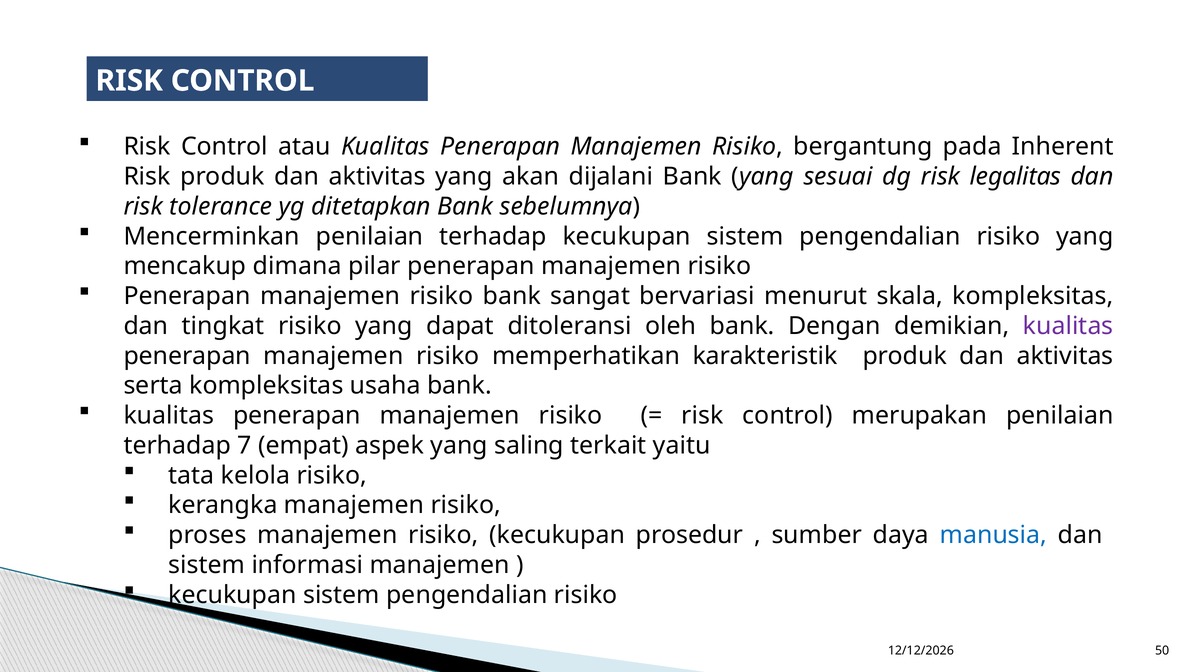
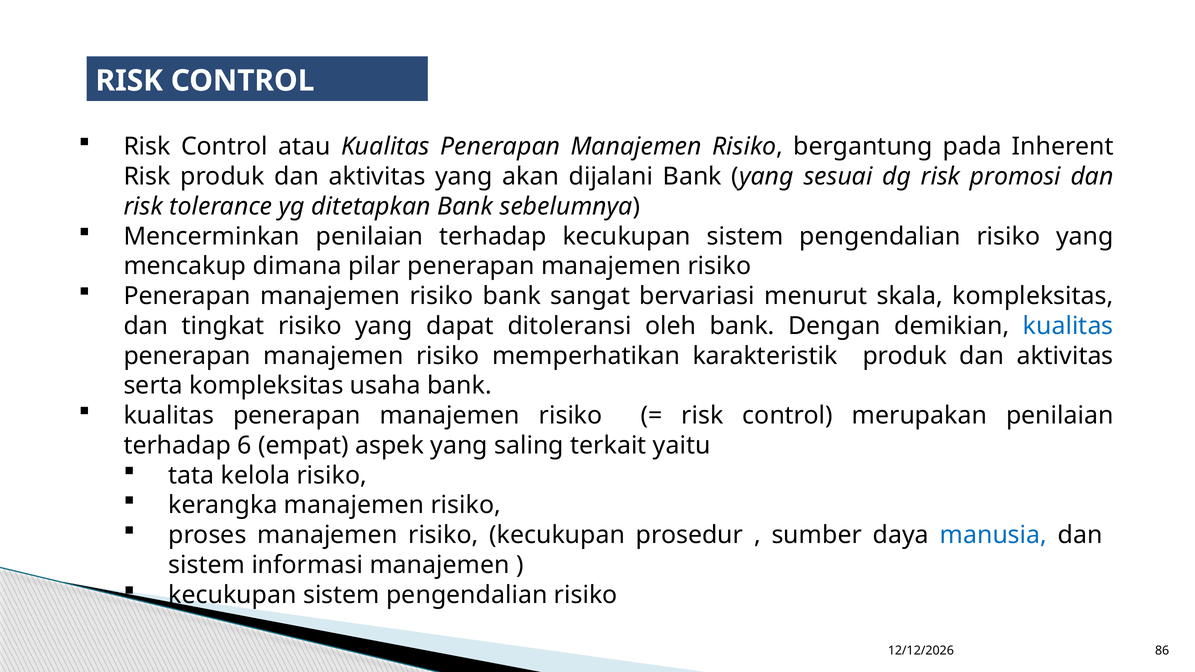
legalitas: legalitas -> promosi
kualitas at (1068, 326) colour: purple -> blue
7: 7 -> 6
50: 50 -> 86
